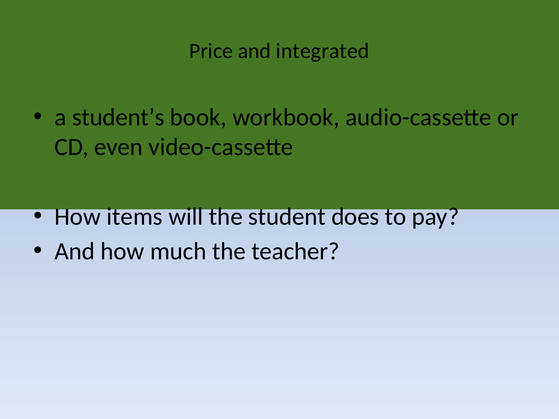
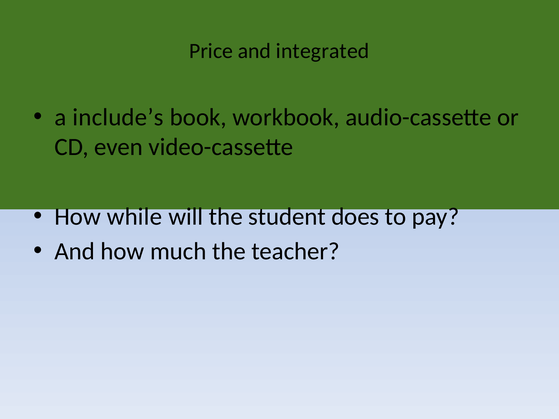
student’s: student’s -> include’s
items: items -> while
